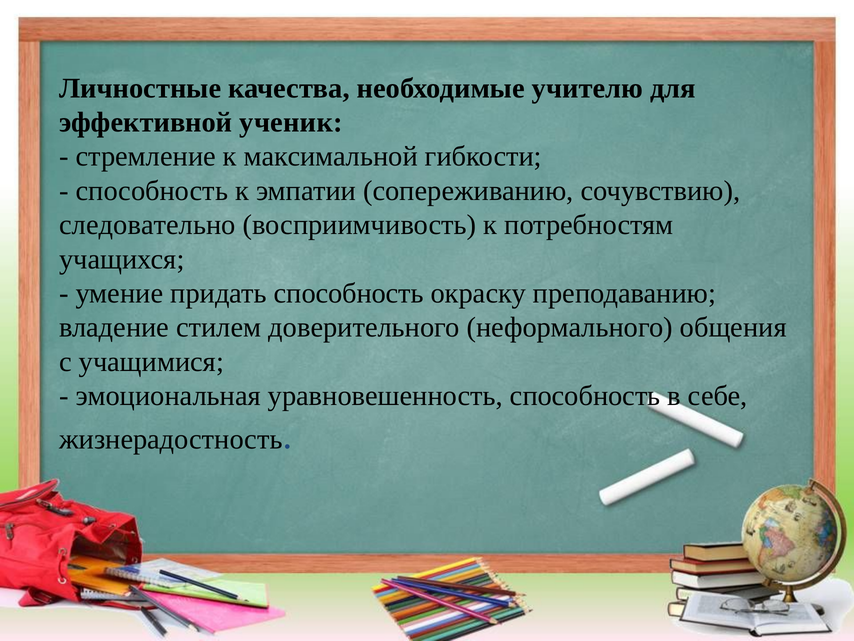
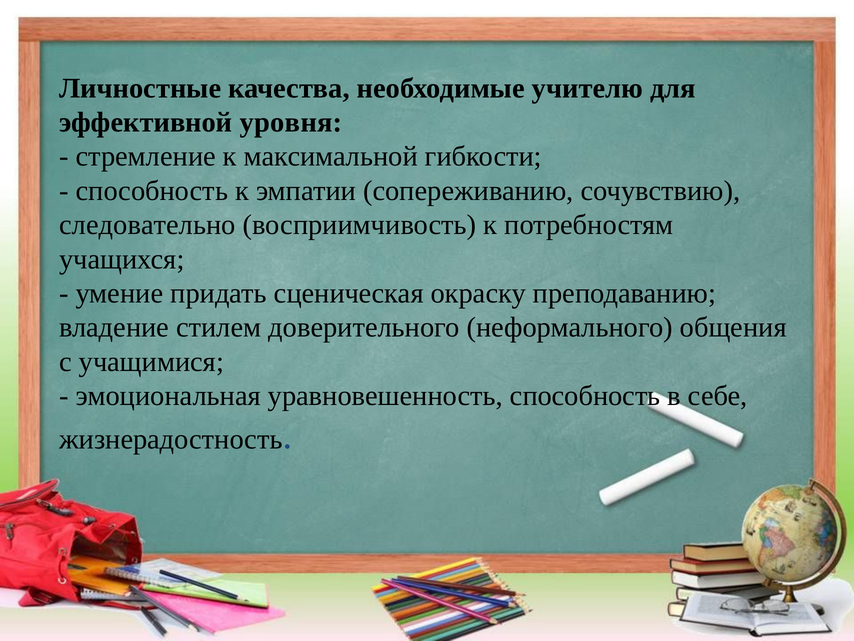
ученик: ученик -> уровня
придать способность: способность -> сценическая
